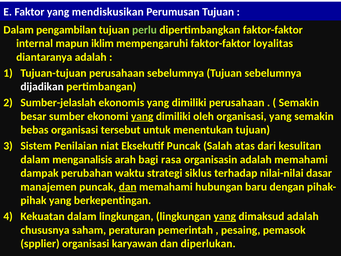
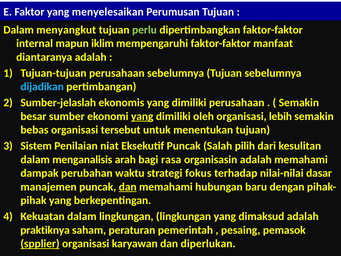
mendiskusikan: mendiskusikan -> menyelesaikan
pengambilan: pengambilan -> menyangkut
loyalitas: loyalitas -> manfaat
dijadikan colour: white -> light blue
organisasi yang: yang -> lebih
atas: atas -> pilih
siklus: siklus -> fokus
yang at (225, 216) underline: present -> none
chususnya: chususnya -> praktiknya
spplier underline: none -> present
